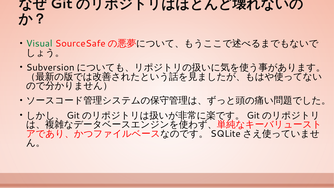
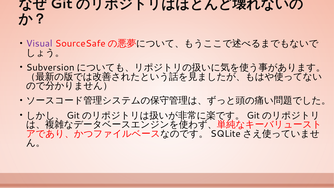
Visual colour: green -> purple
